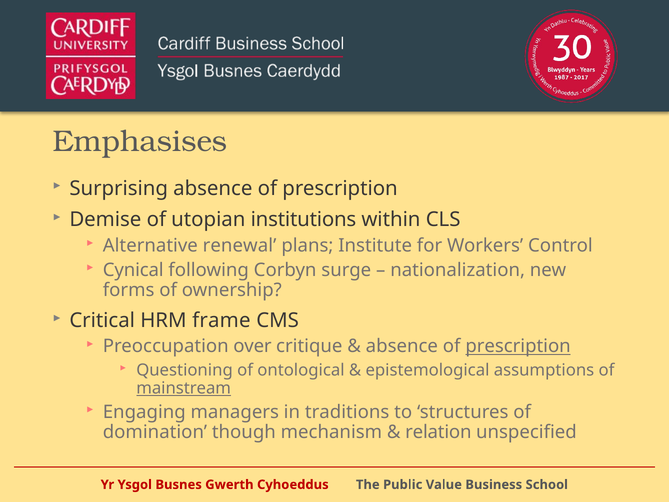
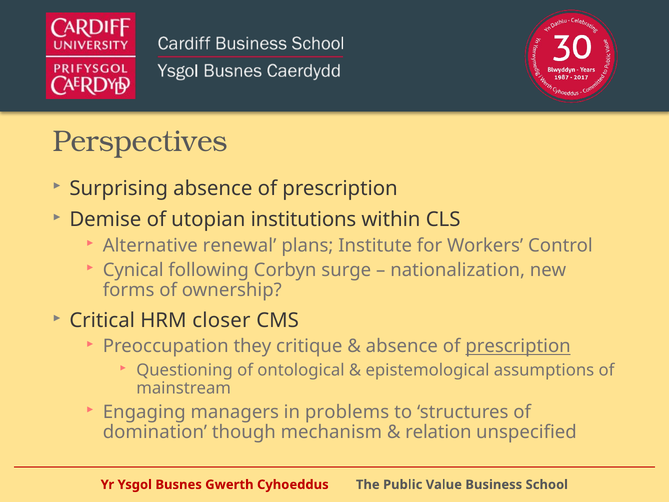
Emphasises: Emphasises -> Perspectives
frame: frame -> closer
over: over -> they
mainstream underline: present -> none
traditions: traditions -> problems
